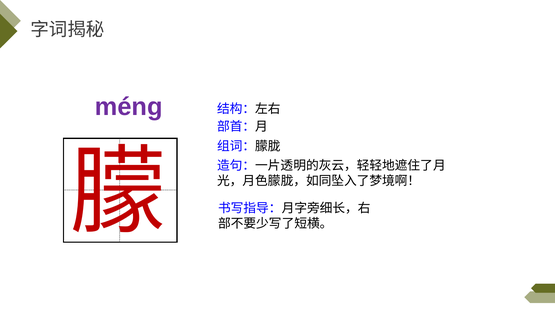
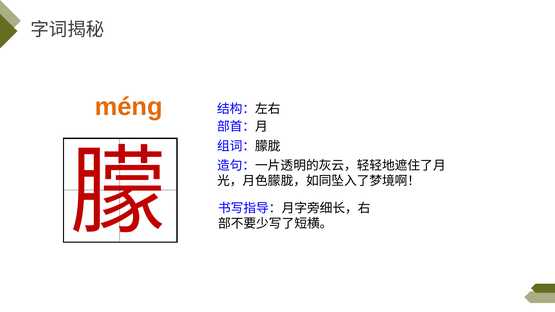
méng colour: purple -> orange
